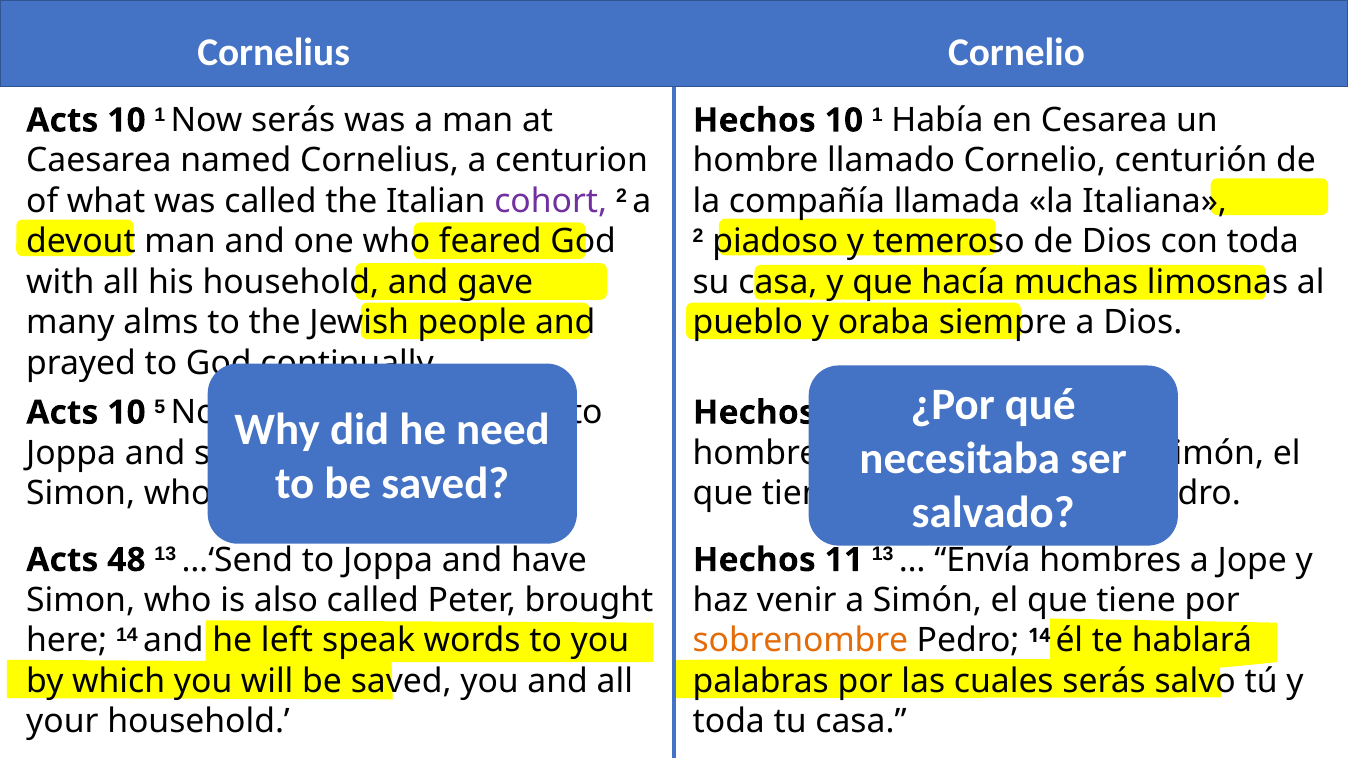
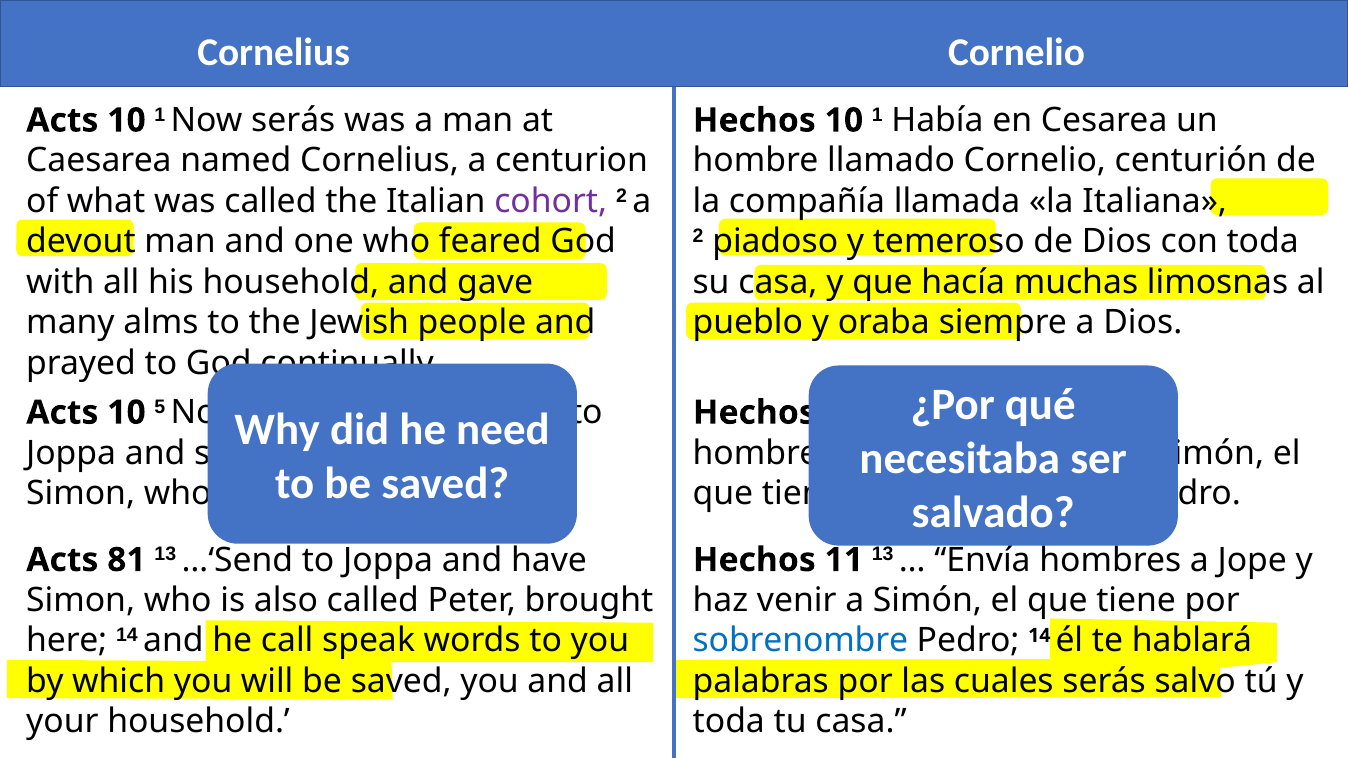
48: 48 -> 81
left: left -> call
sobrenombre at (800, 641) colour: orange -> blue
